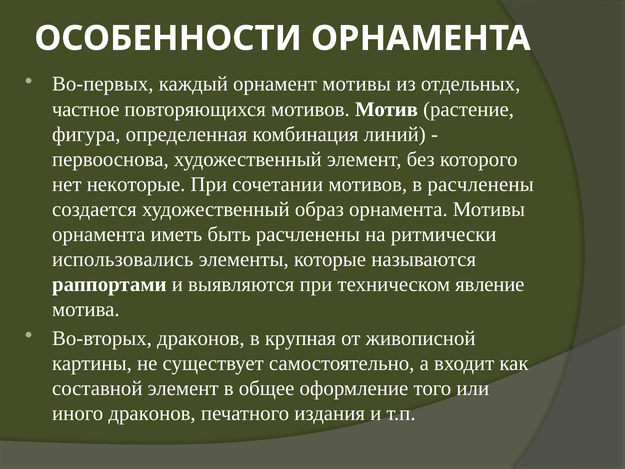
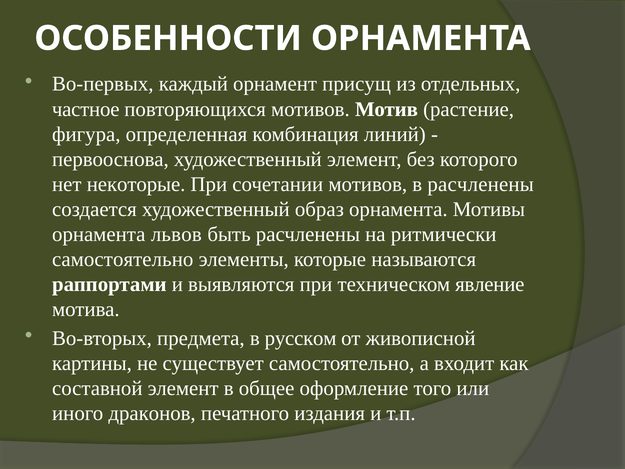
орнамент мотивы: мотивы -> присущ
иметь: иметь -> львов
использовались at (123, 259): использовались -> самостоятельно
Во-вторых драконов: драконов -> предмета
крупная: крупная -> русском
